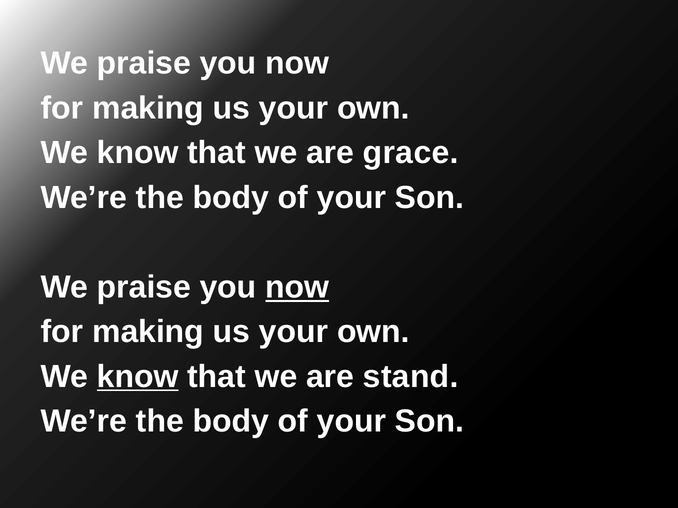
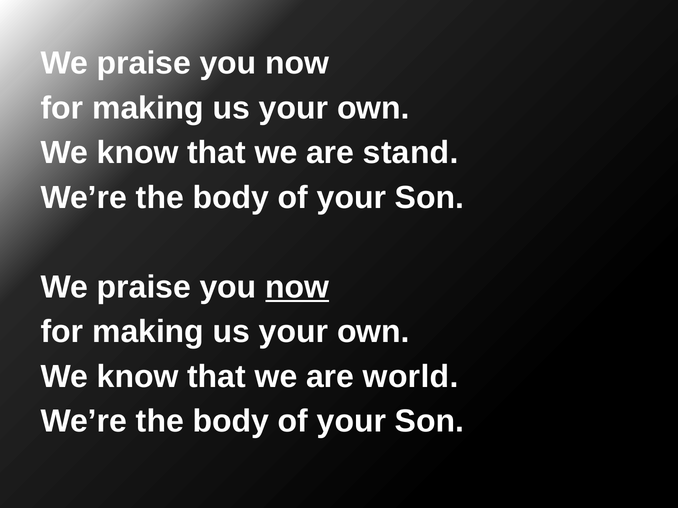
grace: grace -> stand
know at (138, 377) underline: present -> none
stand: stand -> world
